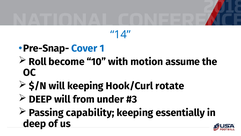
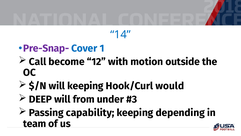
Pre-Snap- colour: black -> purple
Roll: Roll -> Call
10: 10 -> 12
assume: assume -> outside
rotate: rotate -> would
essentially: essentially -> depending
deep at (35, 123): deep -> team
